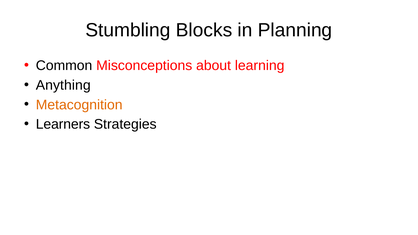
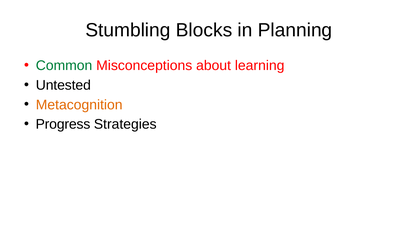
Common colour: black -> green
Anything: Anything -> Untested
Learners: Learners -> Progress
